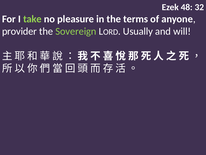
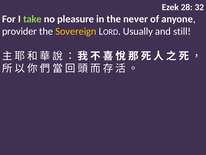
48: 48 -> 28
terms: terms -> never
Sovereign colour: light green -> yellow
will: will -> still
